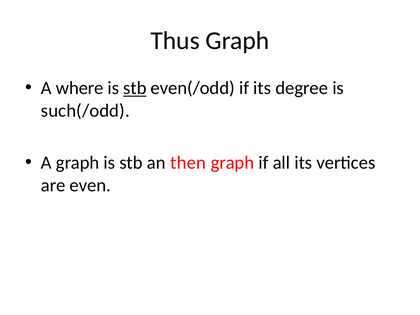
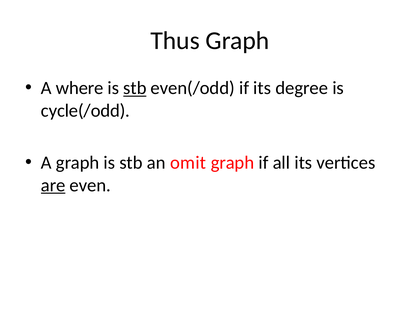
such(/odd: such(/odd -> cycle(/odd
then: then -> omit
are underline: none -> present
